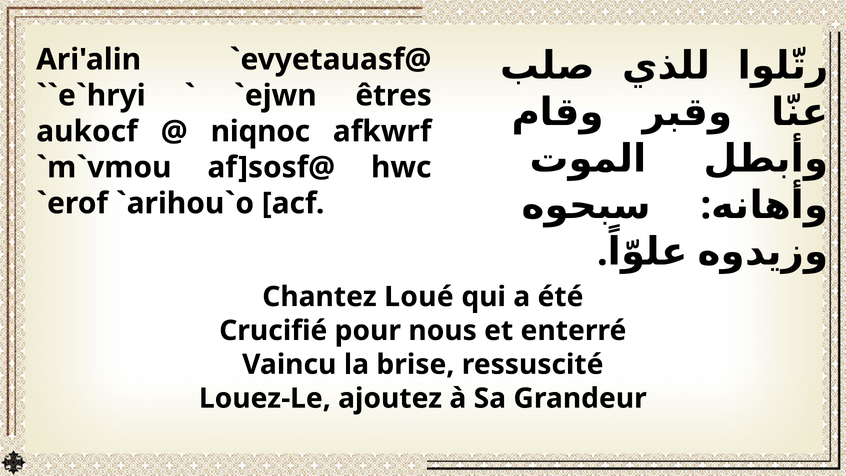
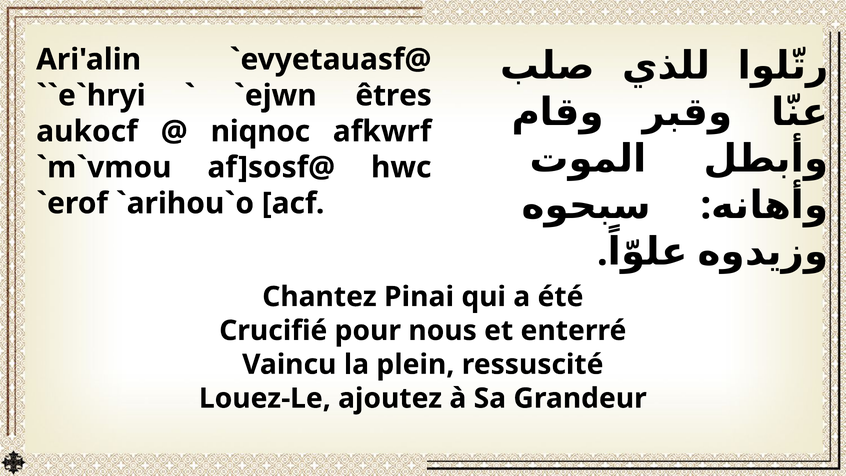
Loué: Loué -> Pinai
brise: brise -> plein
